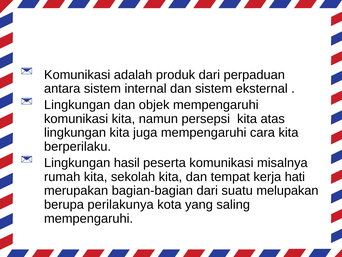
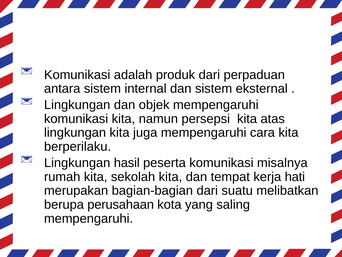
melupakan: melupakan -> melibatkan
perilakunya: perilakunya -> perusahaan
